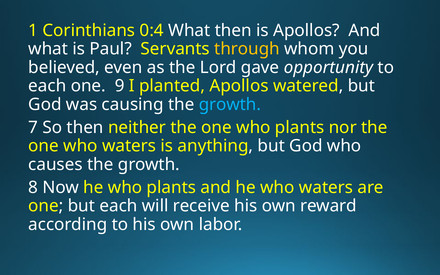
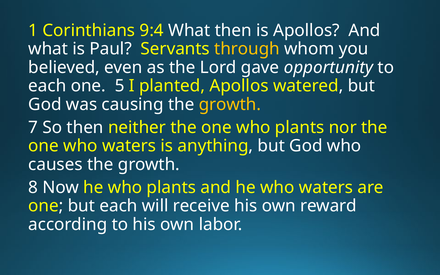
0:4: 0:4 -> 9:4
9: 9 -> 5
growth at (230, 104) colour: light blue -> yellow
